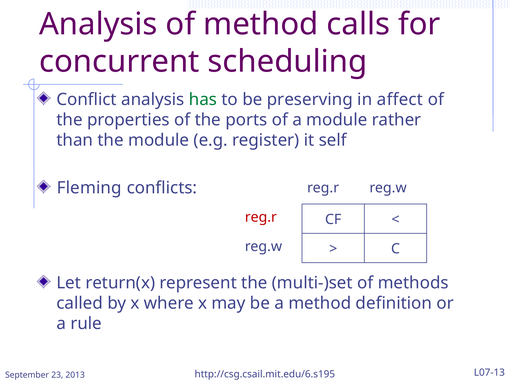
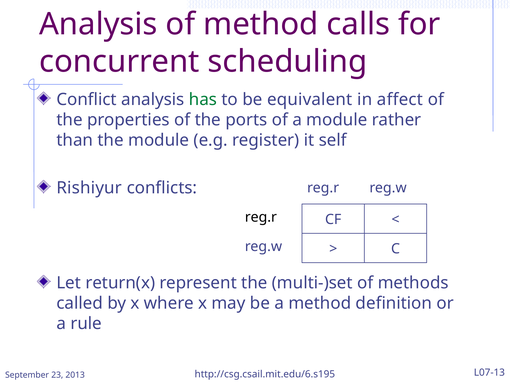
preserving: preserving -> equivalent
Fleming: Fleming -> Rishiyur
reg.r at (261, 217) colour: red -> black
